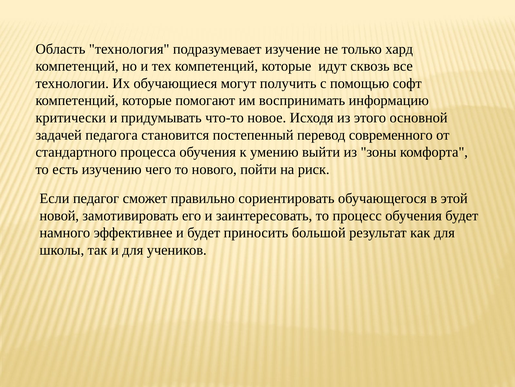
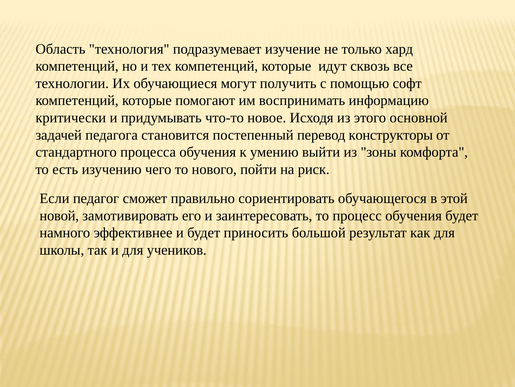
современного: современного -> конструкторы
